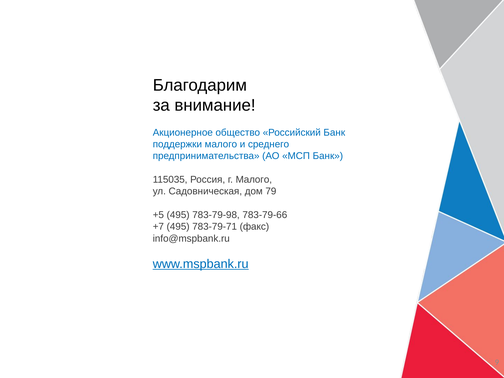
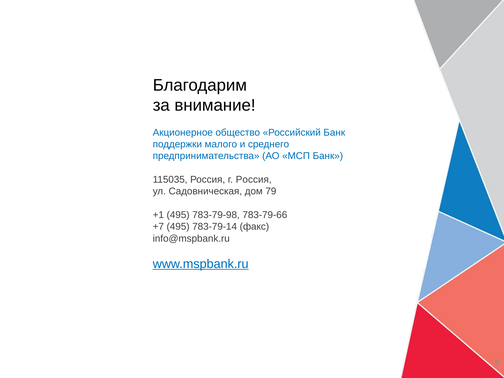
г Малого: Малого -> Россия
+5: +5 -> +1
783-79-71: 783-79-71 -> 783-79-14
